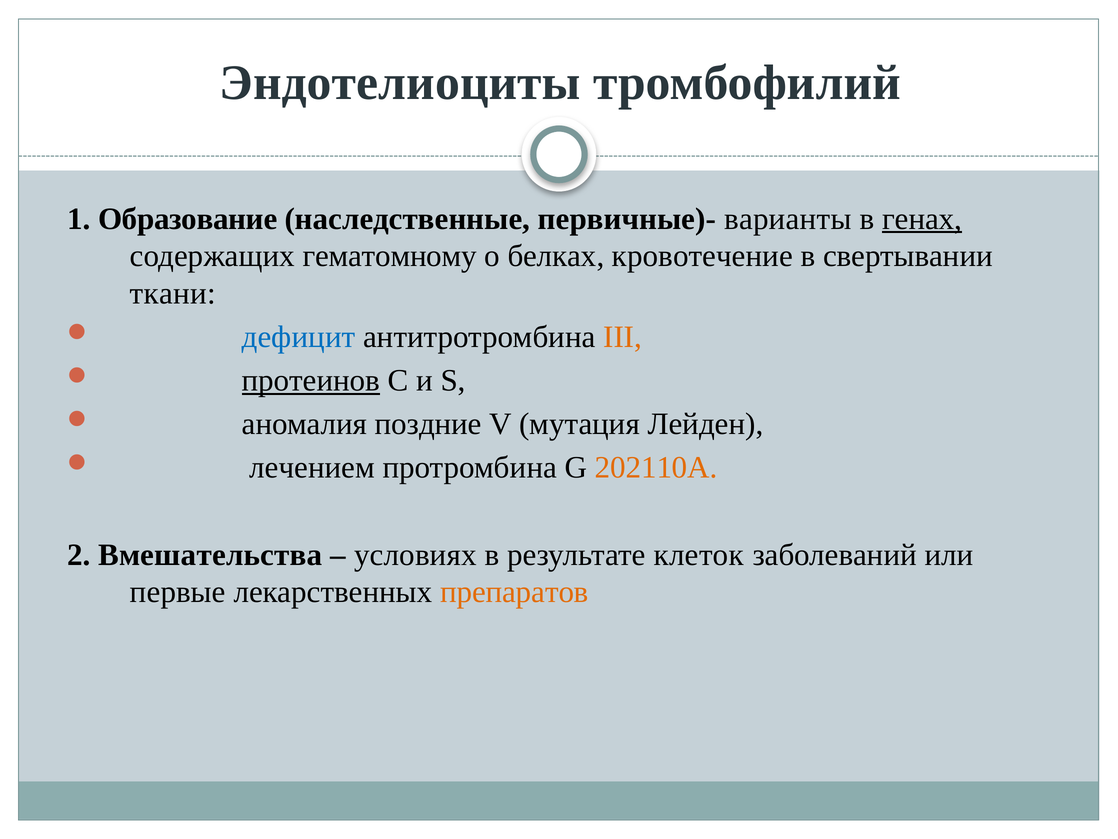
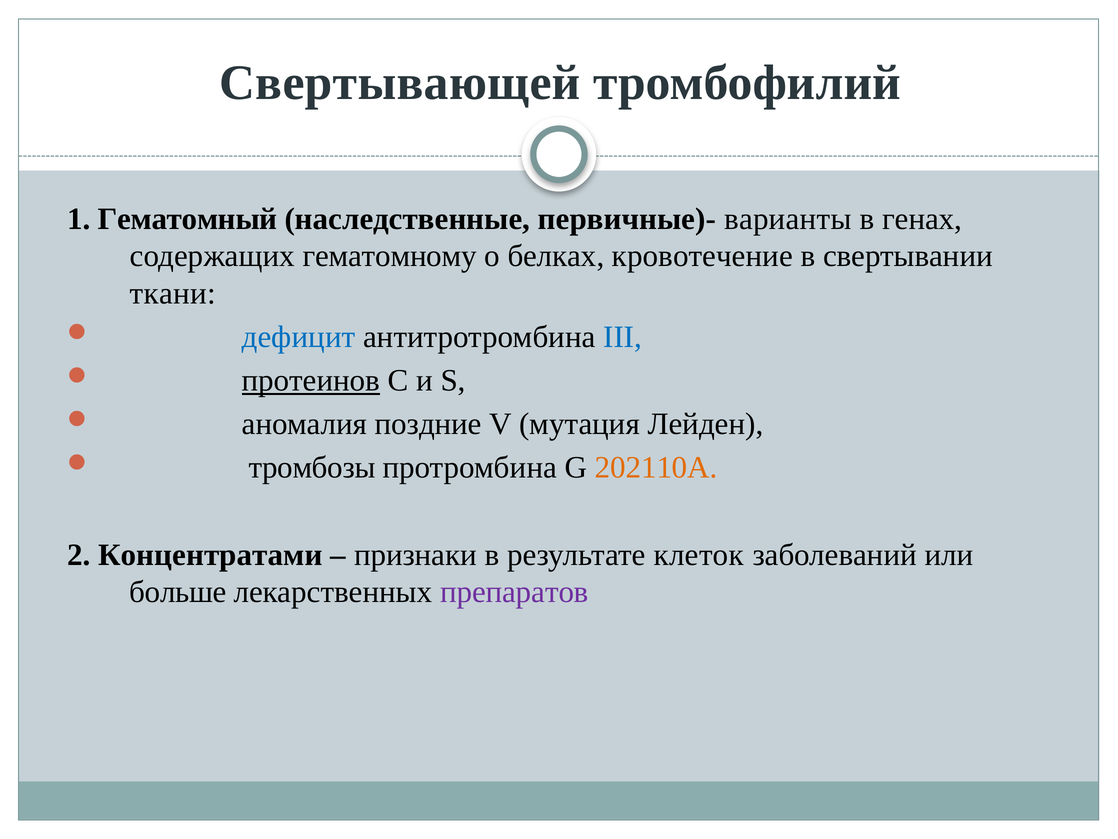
Эндотелиоциты: Эндотелиоциты -> Свертывающей
Образование: Образование -> Гематомный
генах underline: present -> none
III colour: orange -> blue
лечением: лечением -> тромбозы
Вмешательства: Вмешательства -> Концентратами
условиях: условиях -> признаки
первые: первые -> больше
препаратов colour: orange -> purple
